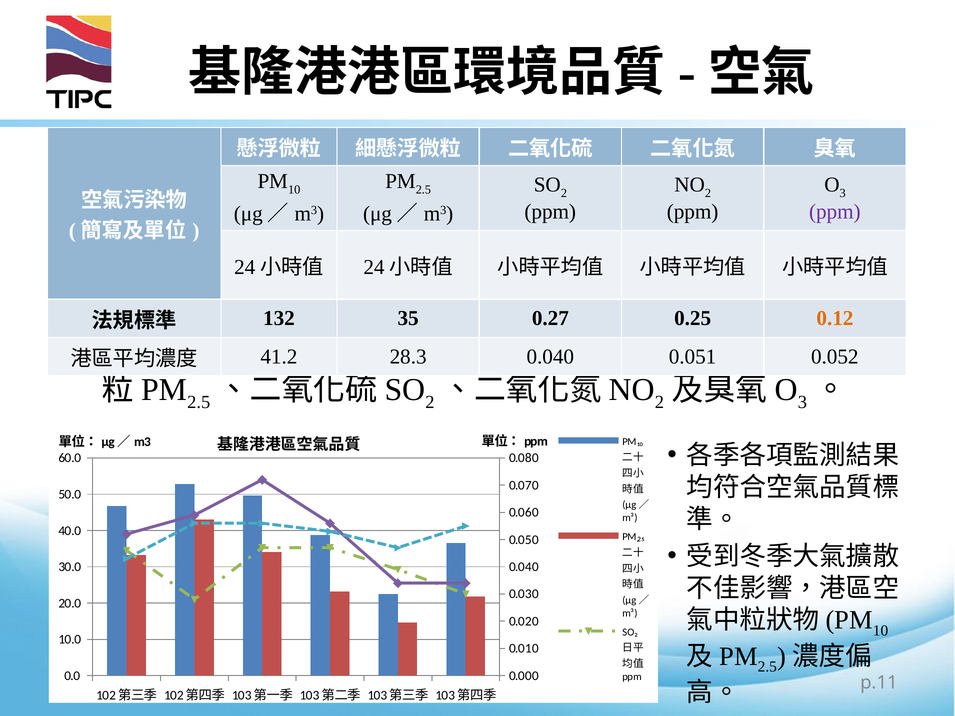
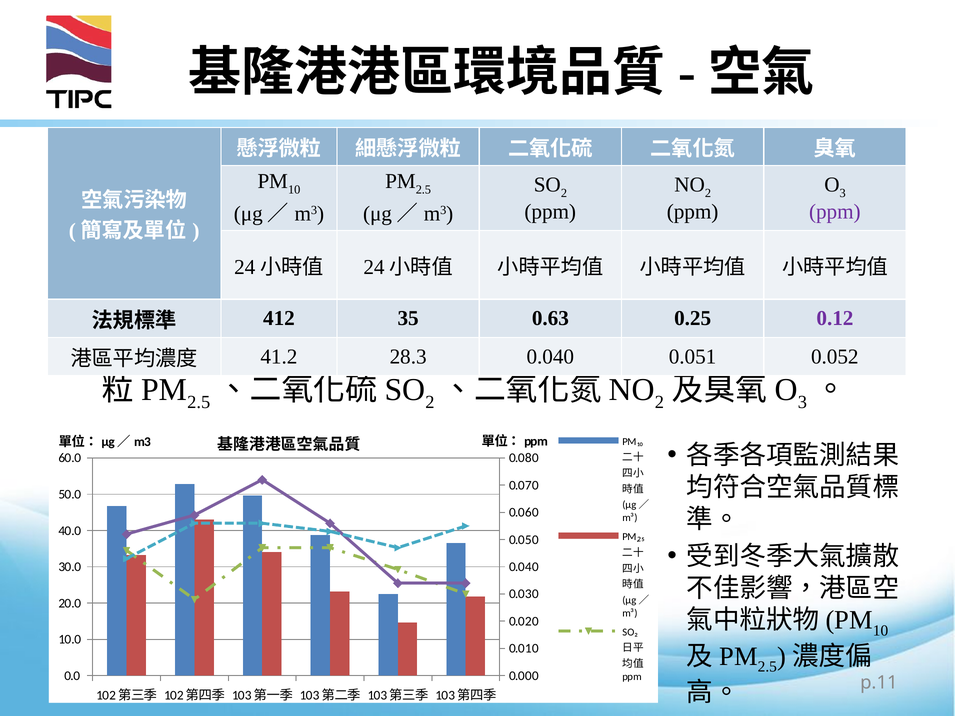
132: 132 -> 412
0.27: 0.27 -> 0.63
0.12 colour: orange -> purple
